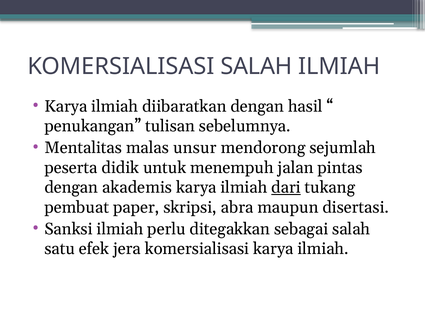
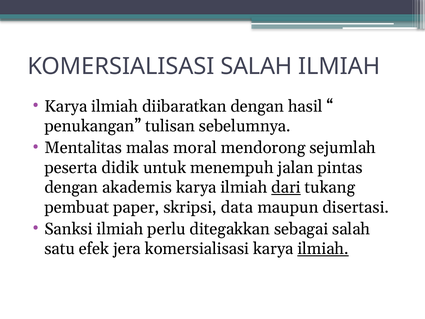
unsur: unsur -> moral
abra: abra -> data
ilmiah at (323, 249) underline: none -> present
